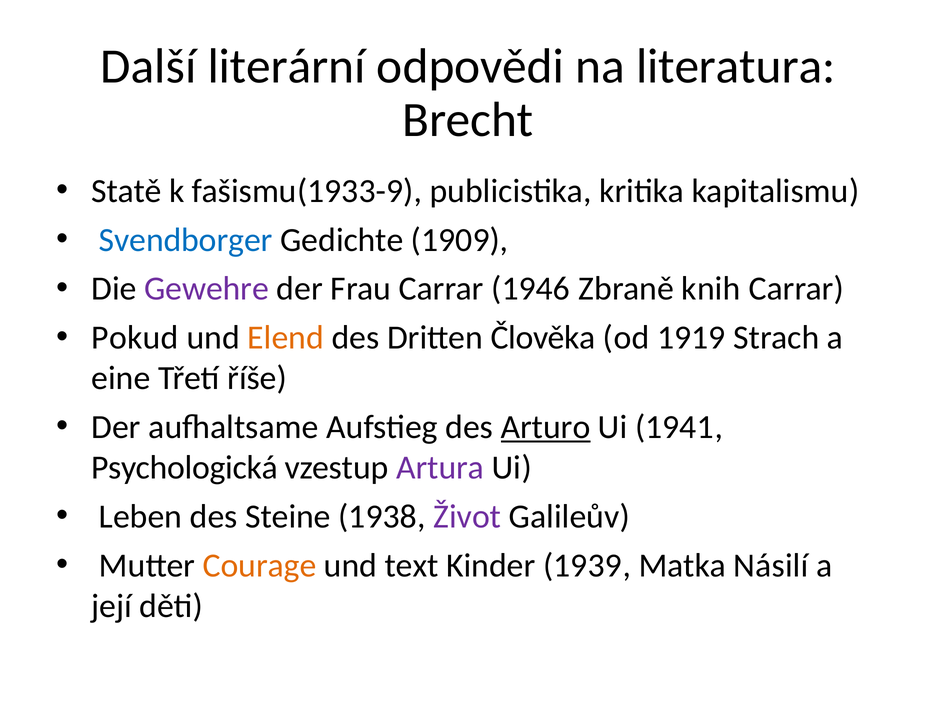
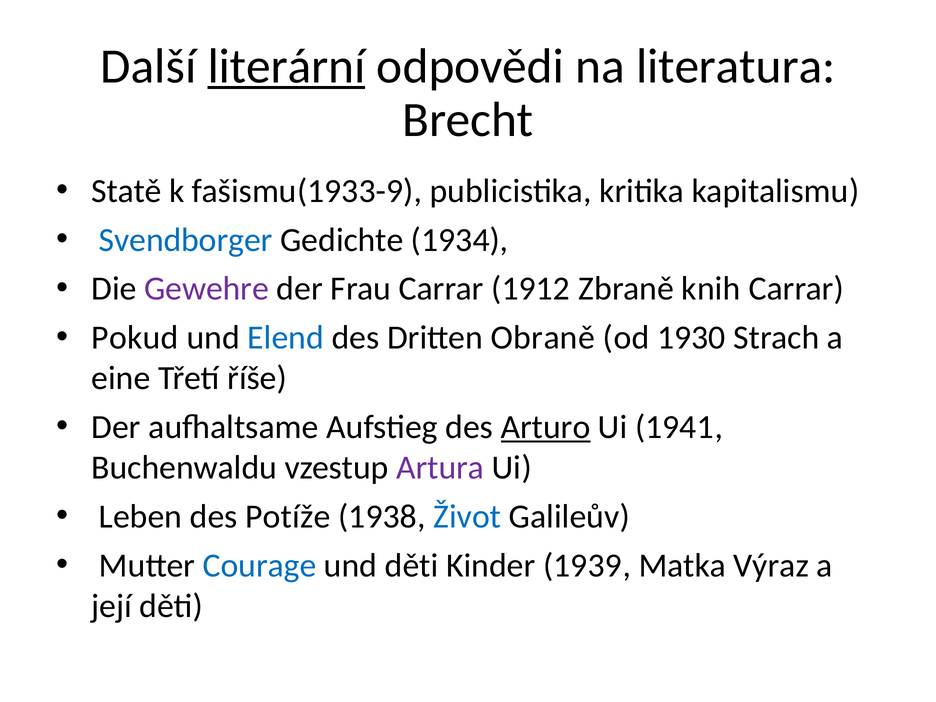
literární underline: none -> present
1909: 1909 -> 1934
1946: 1946 -> 1912
Elend colour: orange -> blue
Člověka: Člověka -> Obraně
1919: 1919 -> 1930
Psychologická: Psychologická -> Buchenwaldu
Steine: Steine -> Potíže
Život colour: purple -> blue
Courage colour: orange -> blue
und text: text -> děti
Násilí: Násilí -> Výraz
